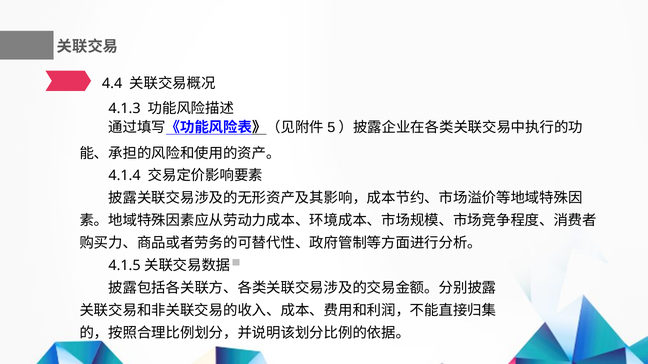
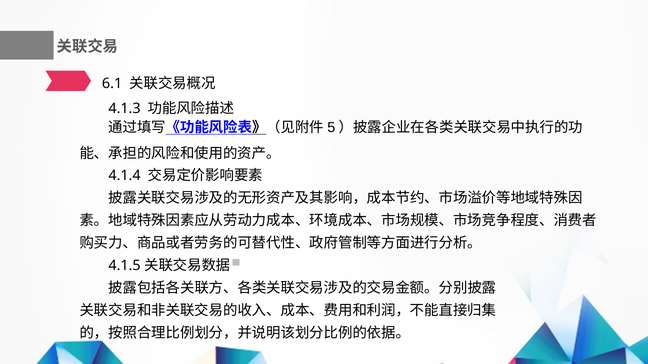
4.4: 4.4 -> 6.1
